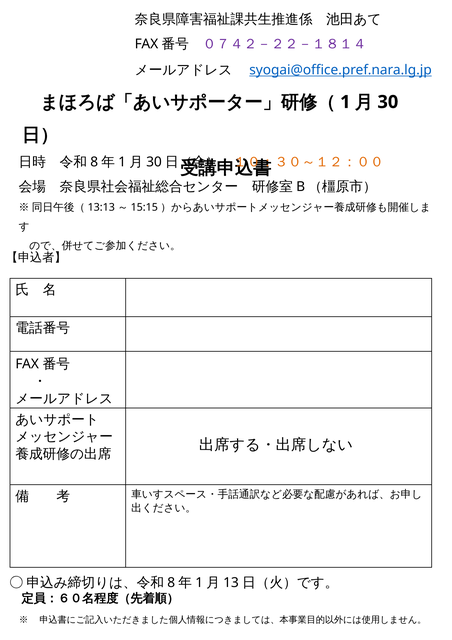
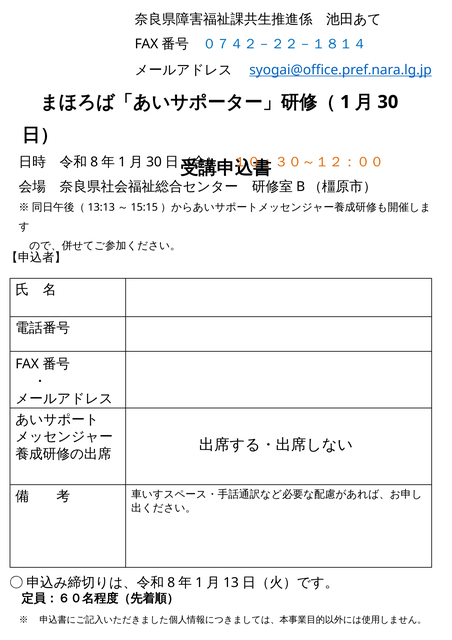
０７４２－２２－１８１４ colour: purple -> blue
